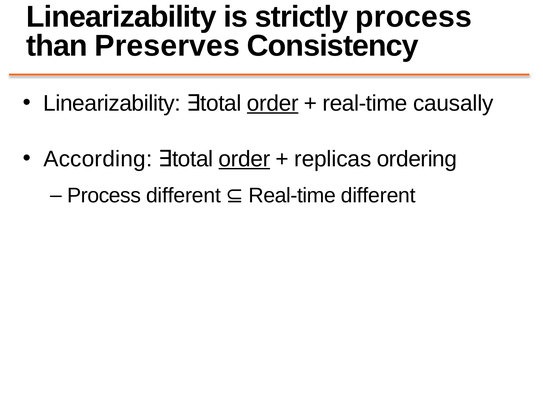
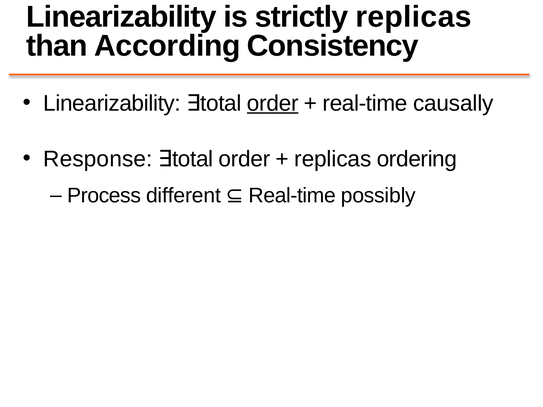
strictly process: process -> replicas
Preserves: Preserves -> According
According: According -> Response
order at (245, 159) underline: present -> none
Real-time different: different -> possibly
